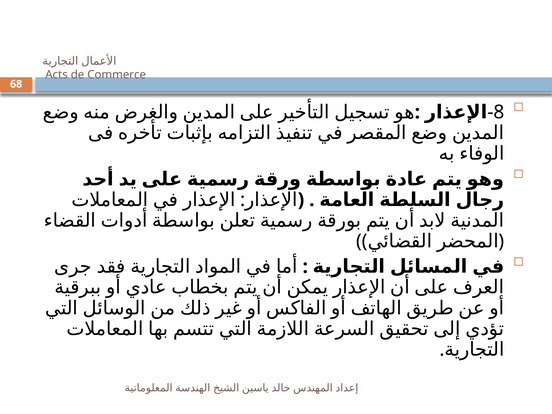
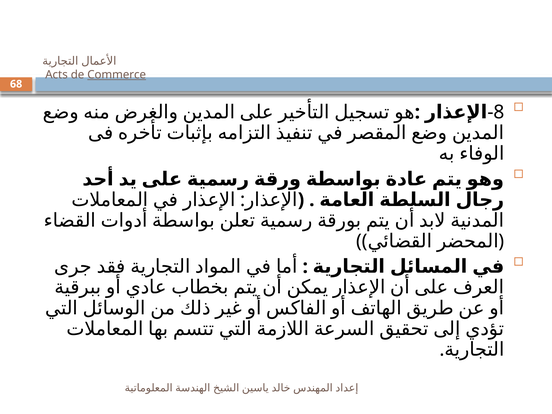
Commerce underline: none -> present
